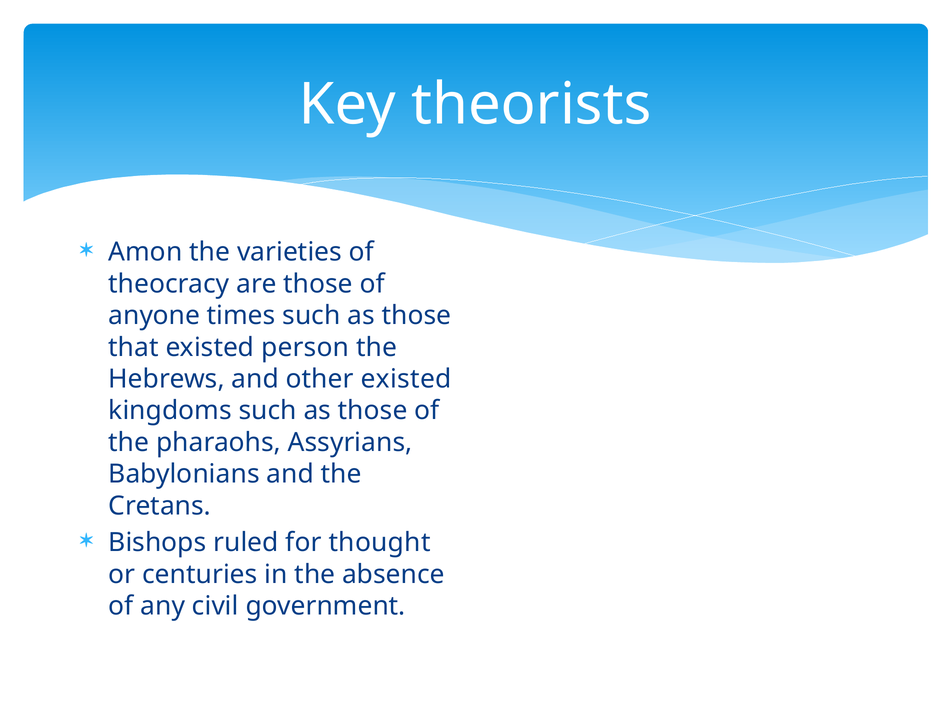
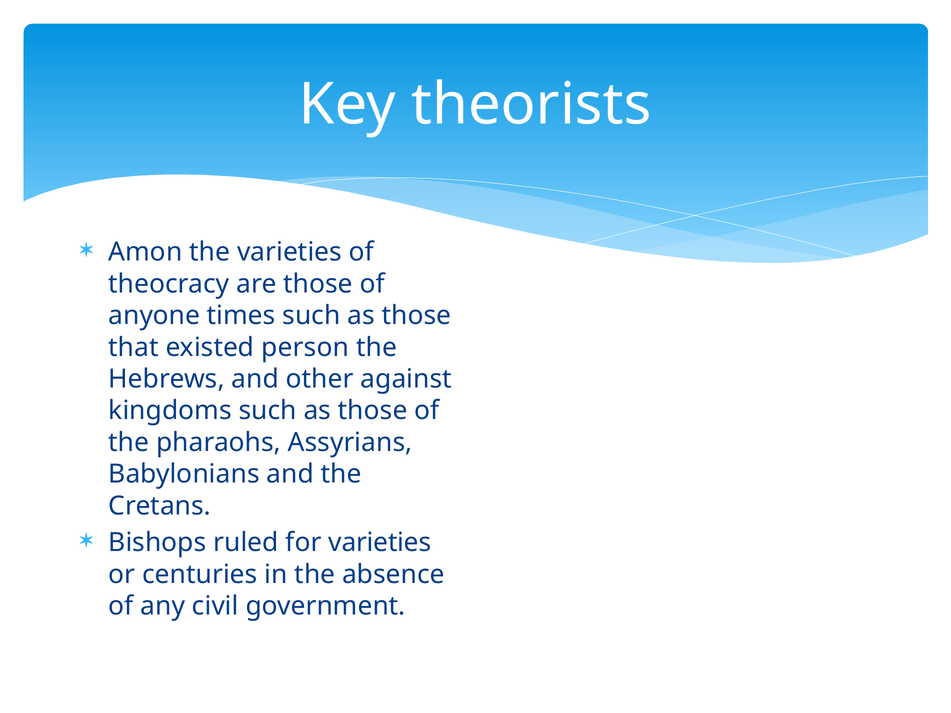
other existed: existed -> against
for thought: thought -> varieties
